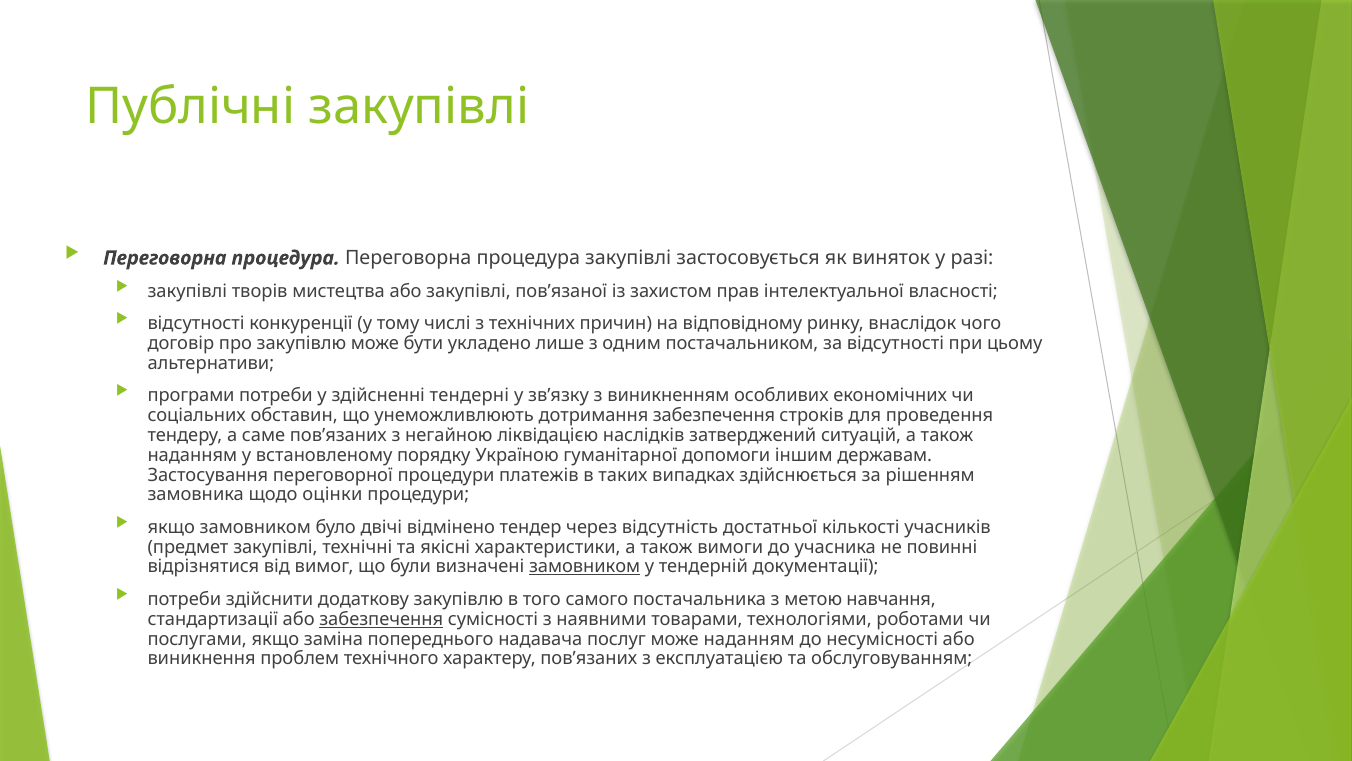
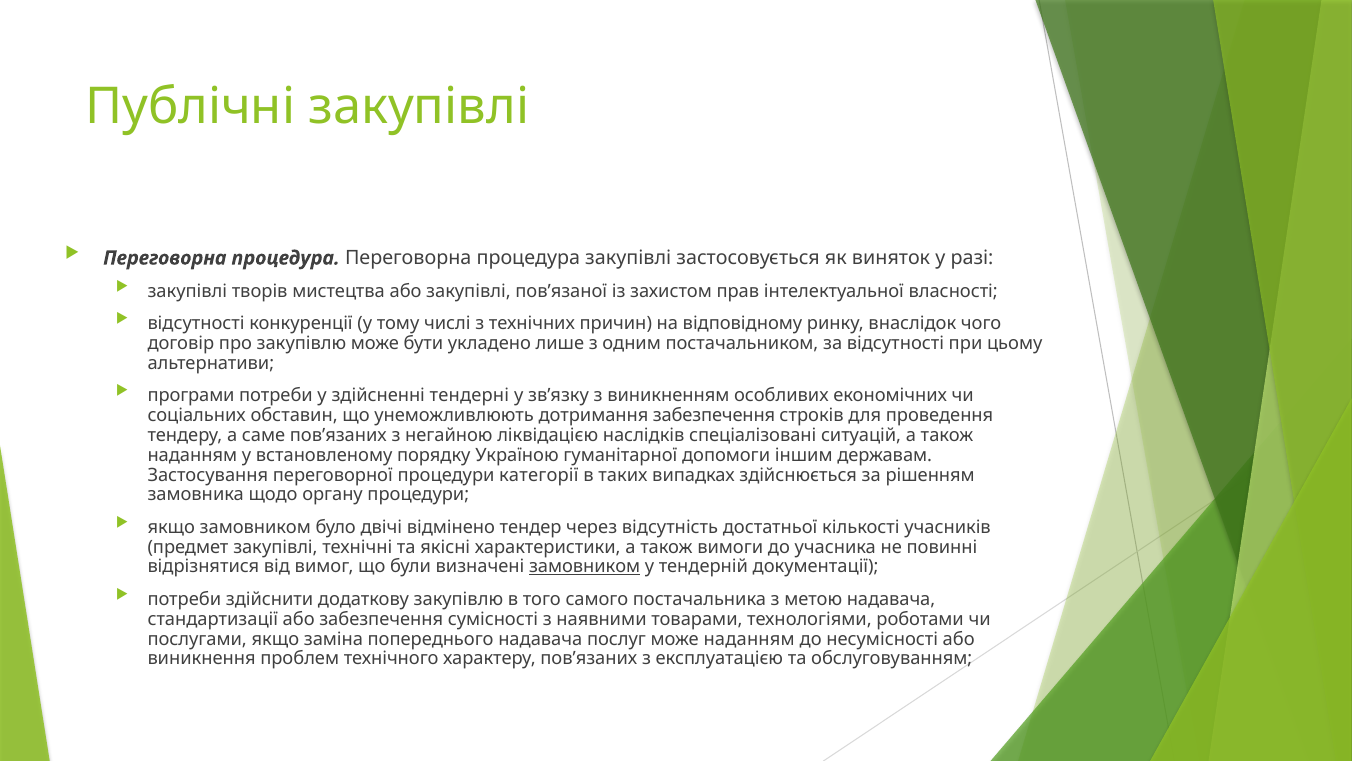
затверджений: затверджений -> спеціалізовані
платежів: платежів -> категорії
оцінки: оцінки -> органу
метою навчання: навчання -> надавача
забезпечення at (381, 619) underline: present -> none
